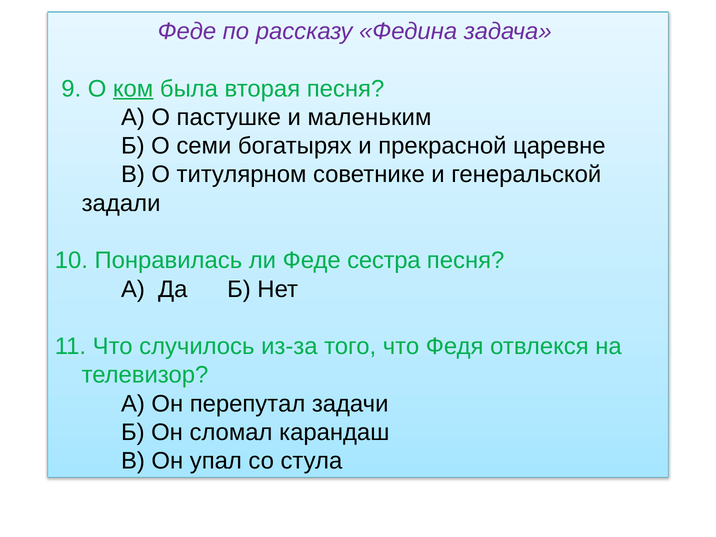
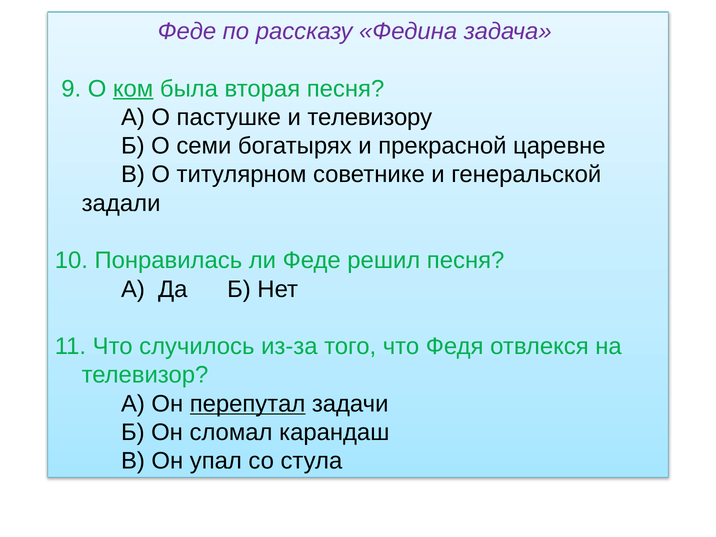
маленьким: маленьким -> телевизору
сестра: сестра -> решил
перепутал underline: none -> present
